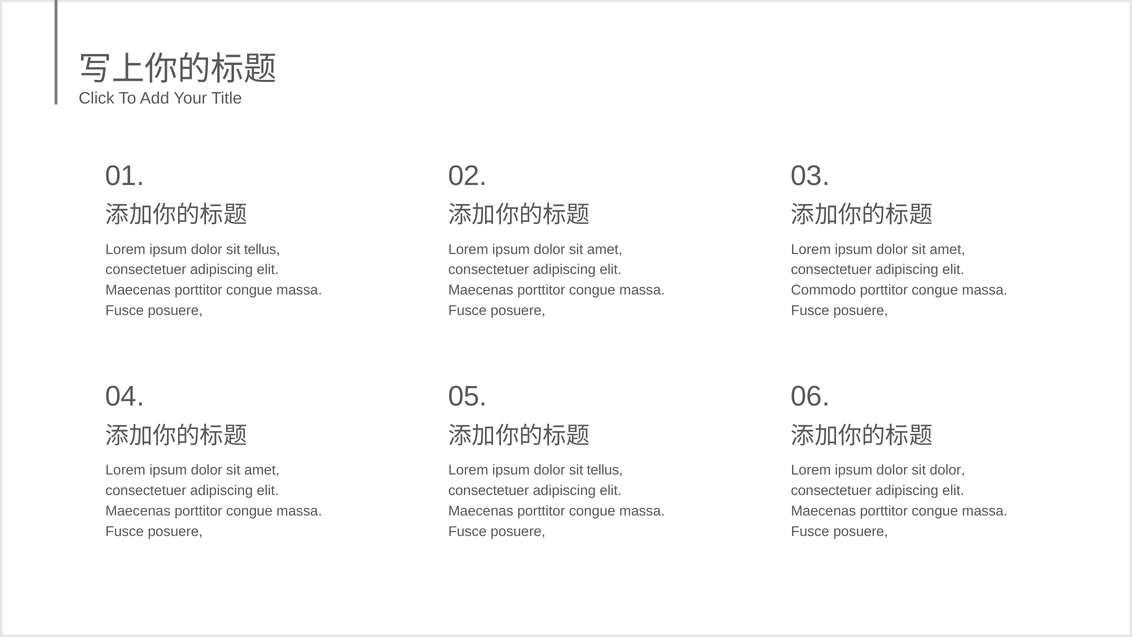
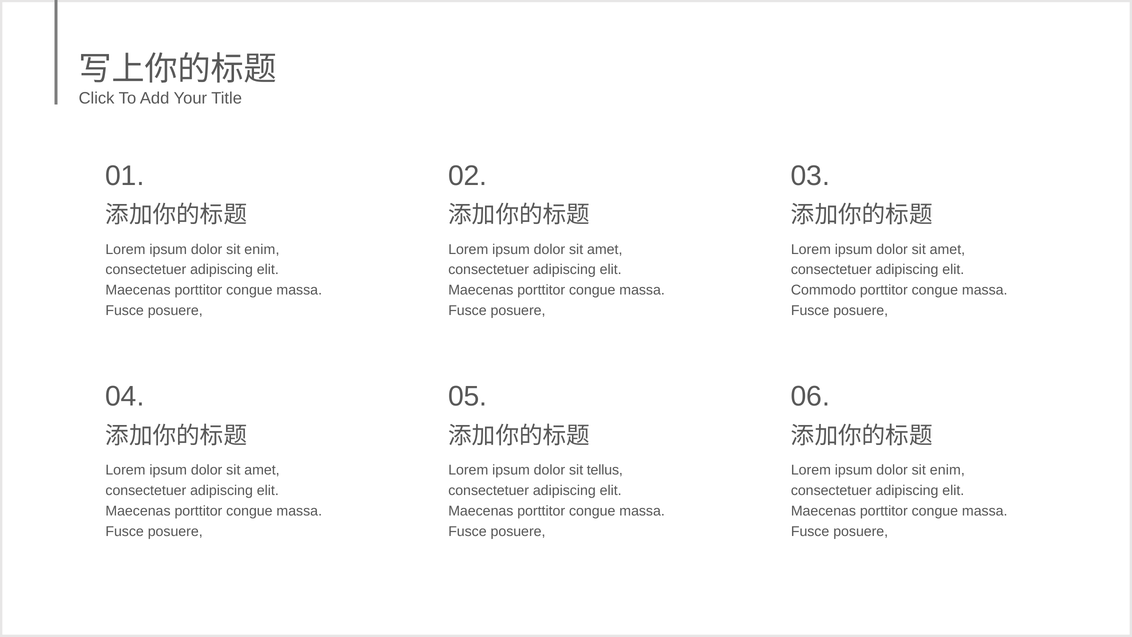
tellus at (262, 249): tellus -> enim
dolor at (947, 470): dolor -> enim
